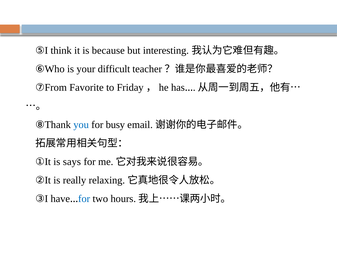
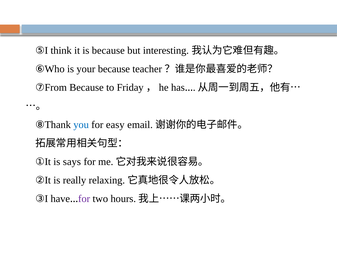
your difficult: difficult -> because
⑦From Favorite: Favorite -> Because
busy: busy -> easy
for at (84, 199) colour: blue -> purple
